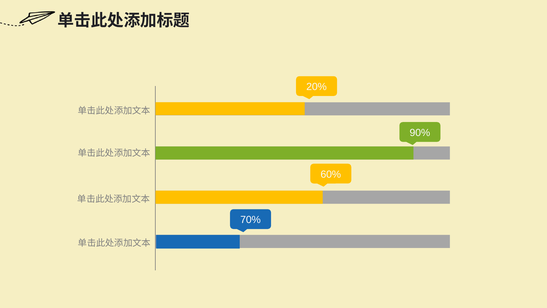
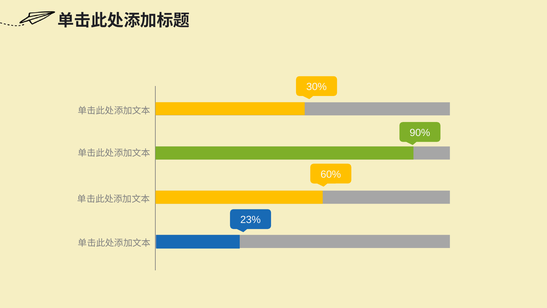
20%: 20% -> 30%
70%: 70% -> 23%
